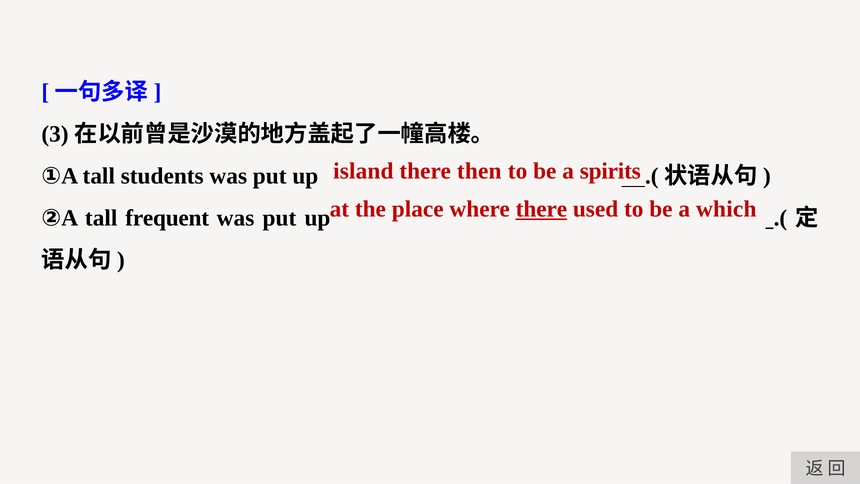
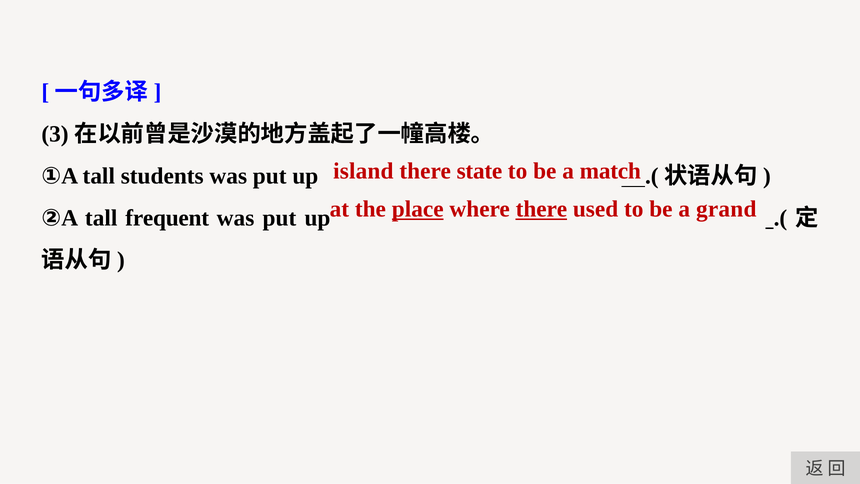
then: then -> state
spirits: spirits -> match
place underline: none -> present
which: which -> grand
